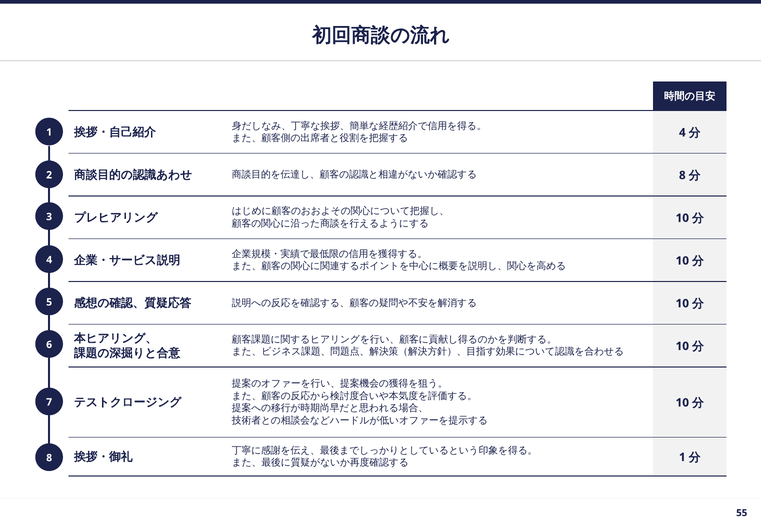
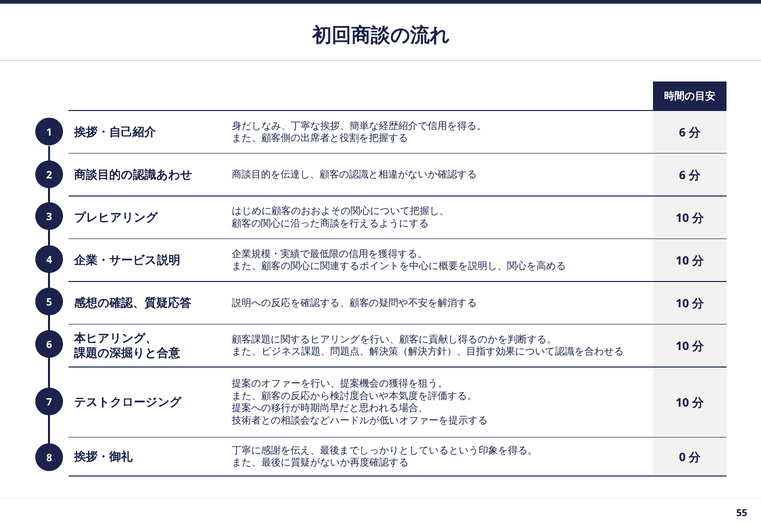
4 at (682, 133): 4 -> 6
8 at (682, 175): 8 -> 6
1 at (682, 457): 1 -> 0
